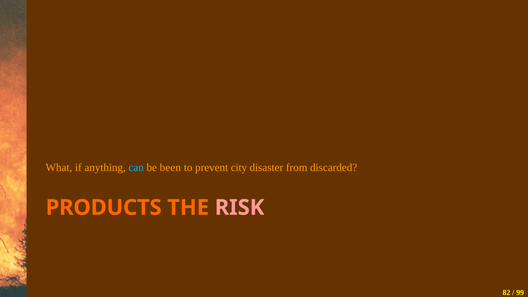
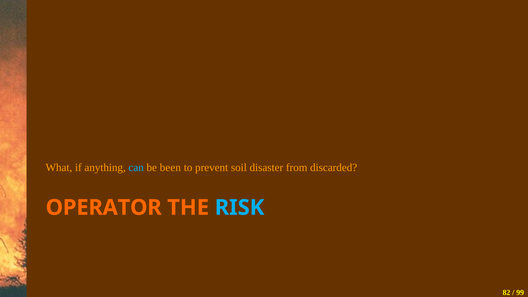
city: city -> soil
PRODUCTS: PRODUCTS -> OPERATOR
RISK colour: pink -> light blue
